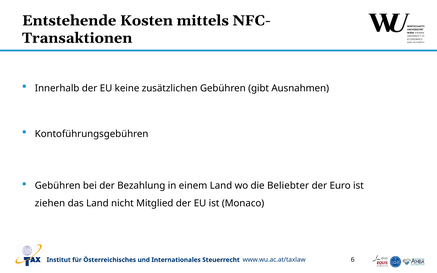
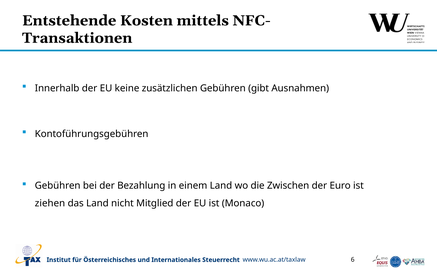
Beliebter: Beliebter -> Zwischen
